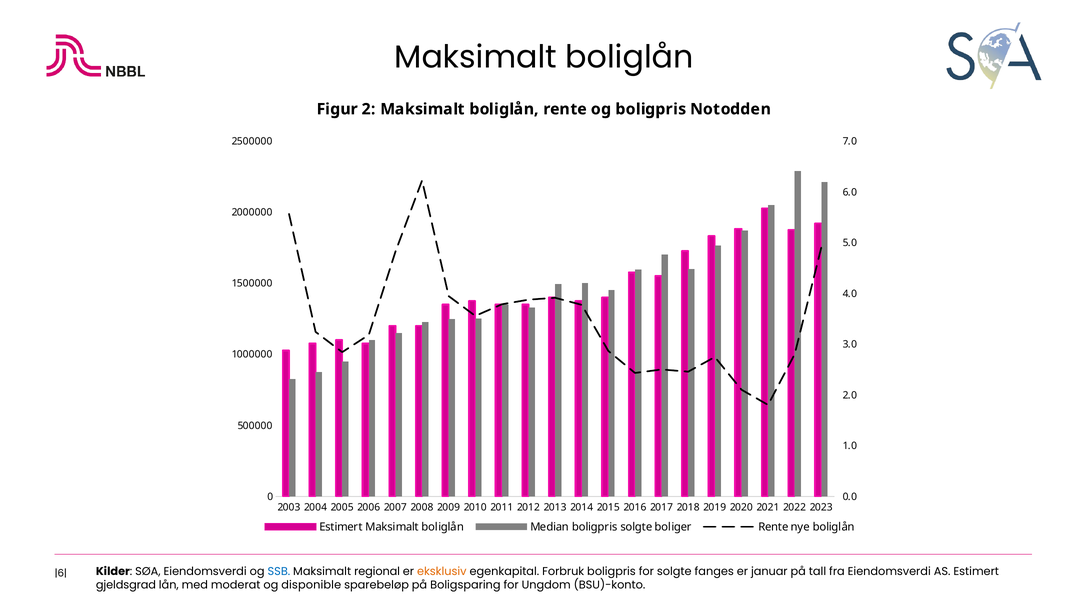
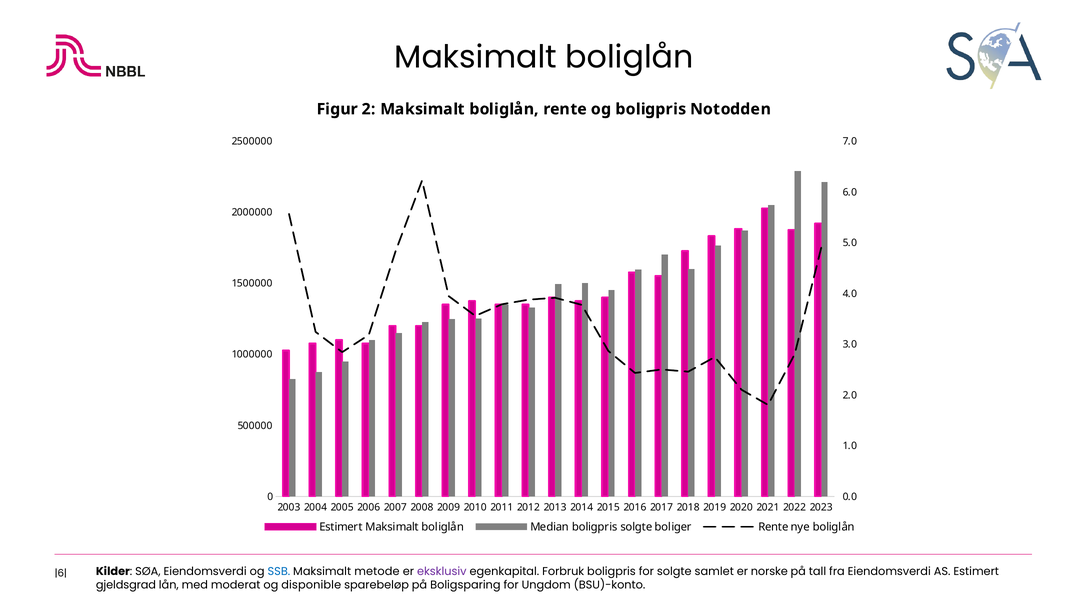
regional: regional -> metode
eksklusiv colour: orange -> purple
fanges: fanges -> samlet
januar: januar -> norske
